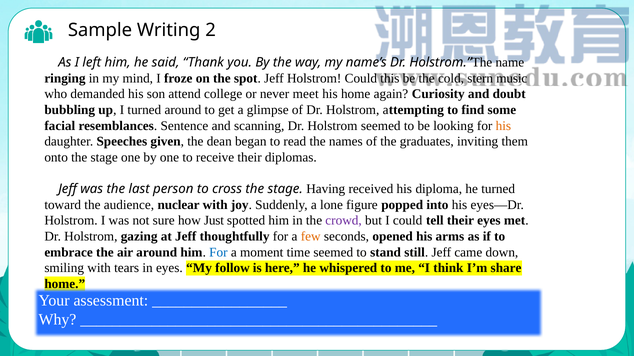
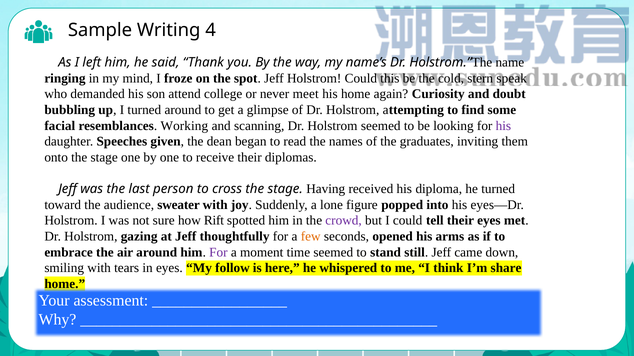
2: 2 -> 4
music: music -> speak
Sentence: Sentence -> Working
his at (503, 126) colour: orange -> purple
nuclear: nuclear -> sweater
Just: Just -> Rift
For at (218, 253) colour: blue -> purple
